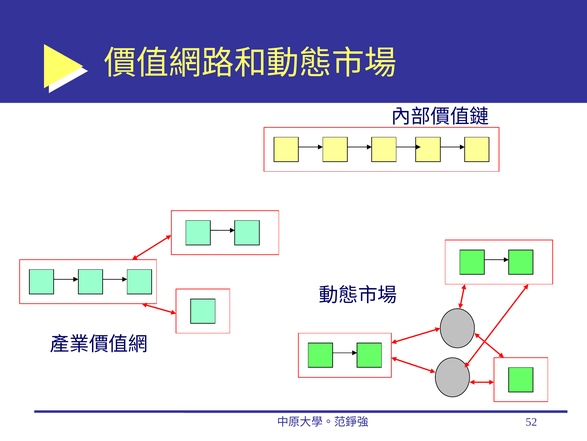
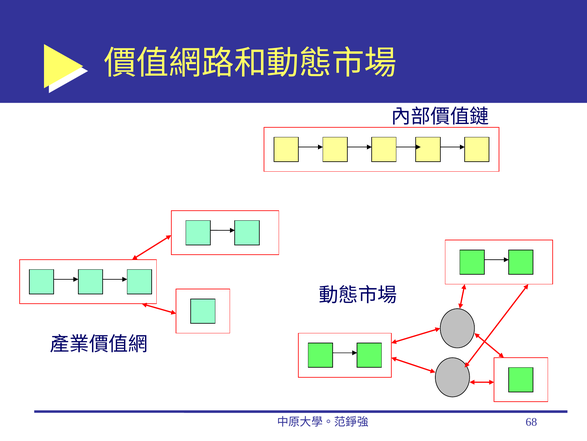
52: 52 -> 68
